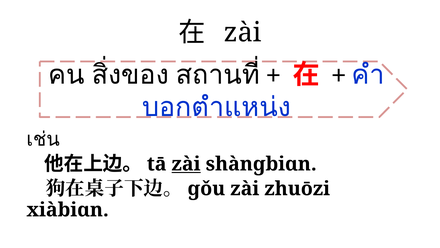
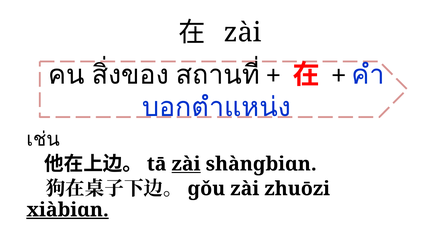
xiàbiɑn underline: none -> present
